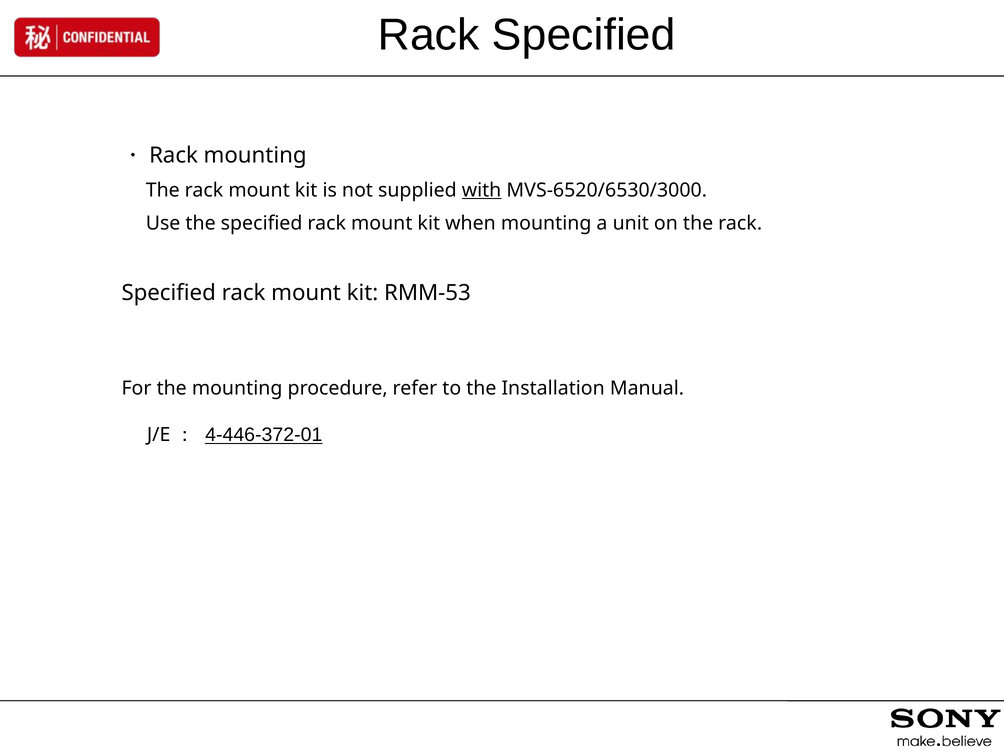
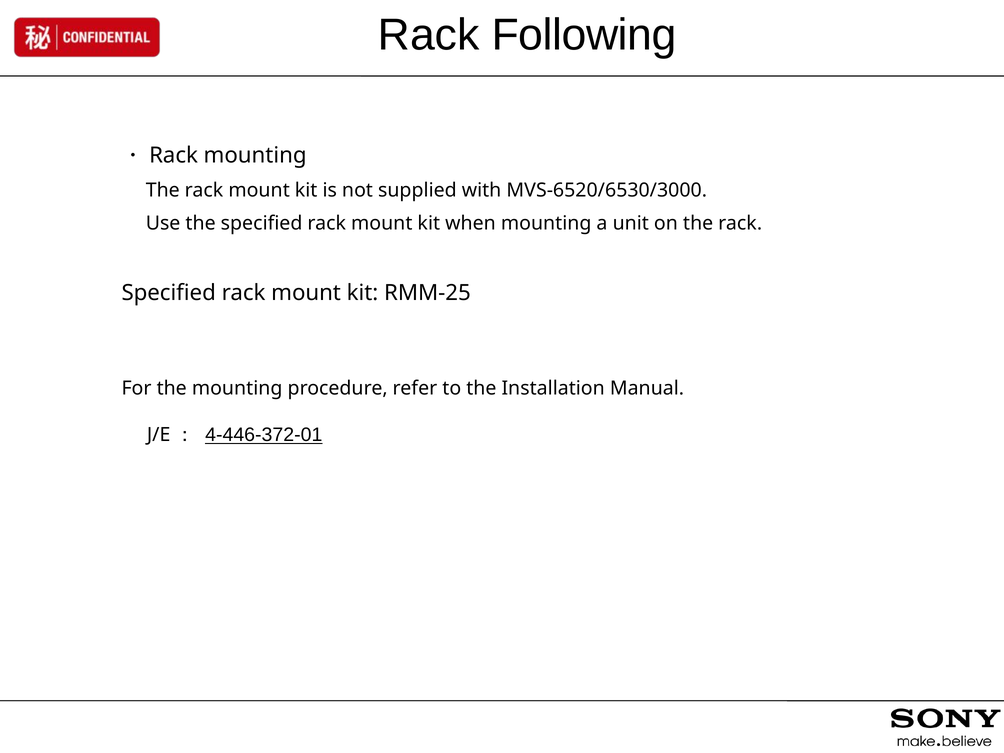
Specified at (584, 35): Specified -> Following
with underline: present -> none
RMM-53: RMM-53 -> RMM-25
